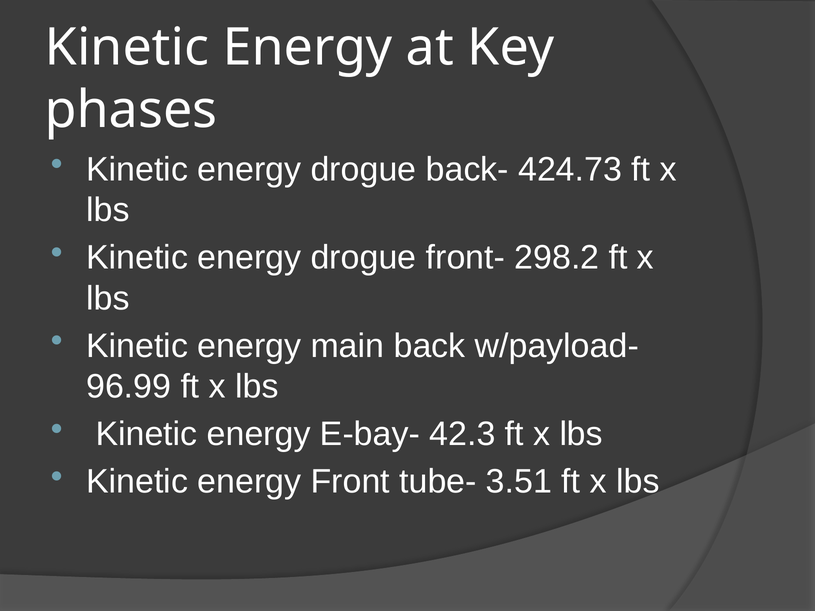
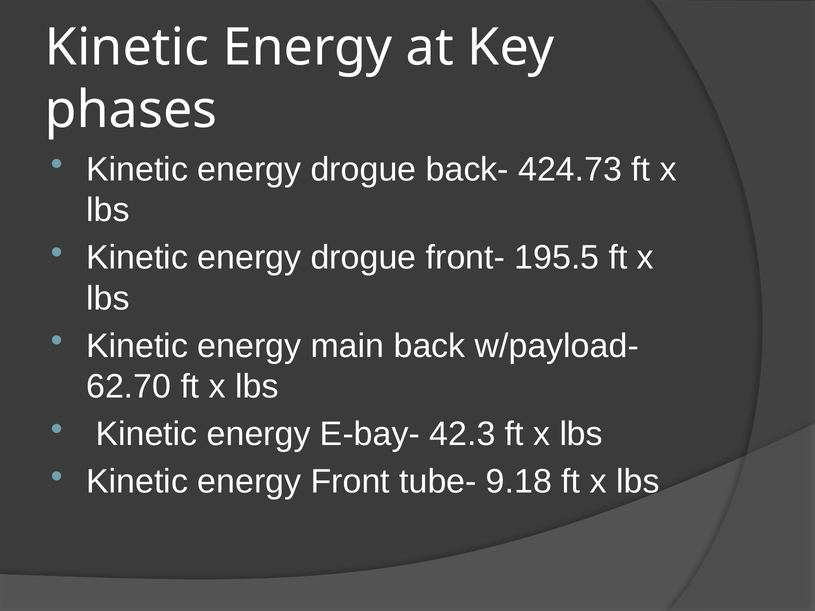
298.2: 298.2 -> 195.5
96.99: 96.99 -> 62.70
3.51: 3.51 -> 9.18
